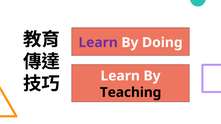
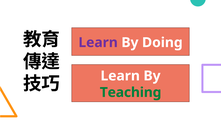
Teaching colour: black -> green
